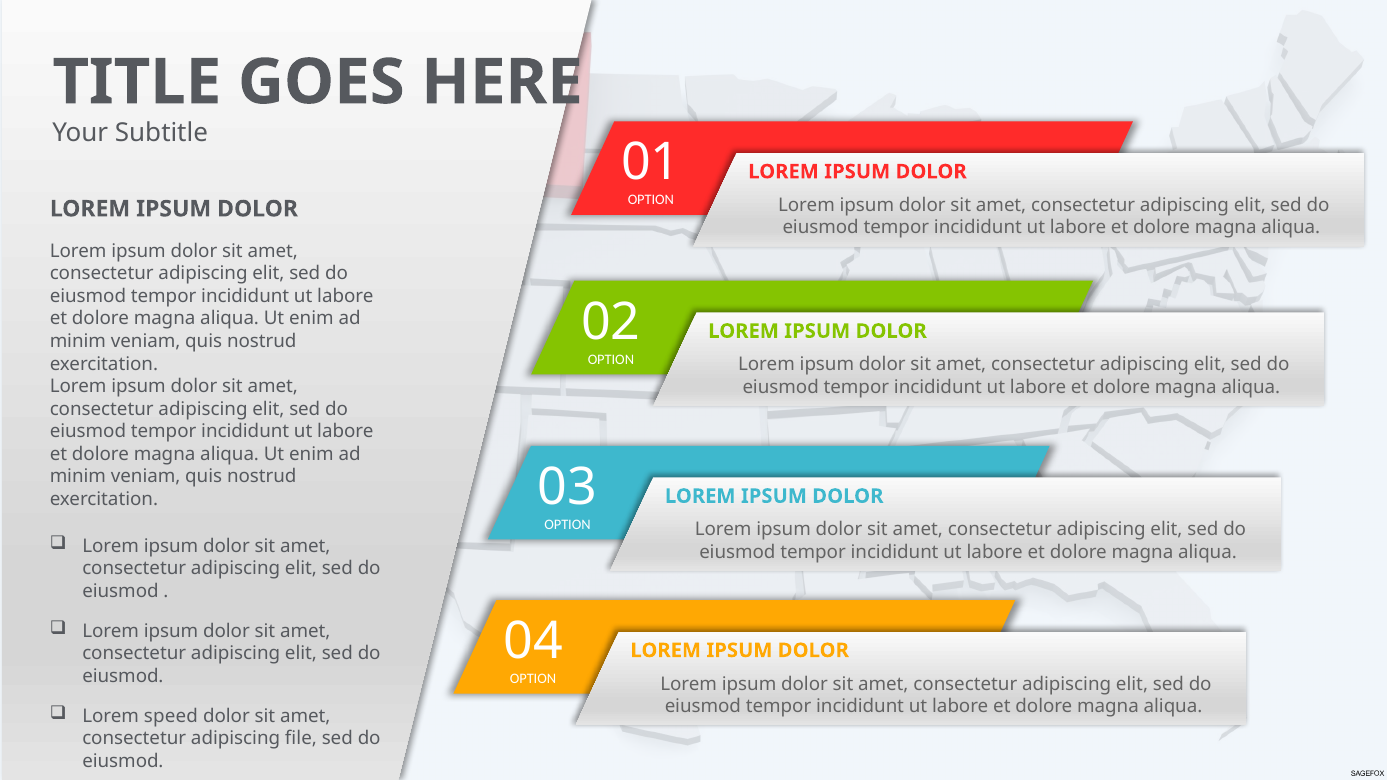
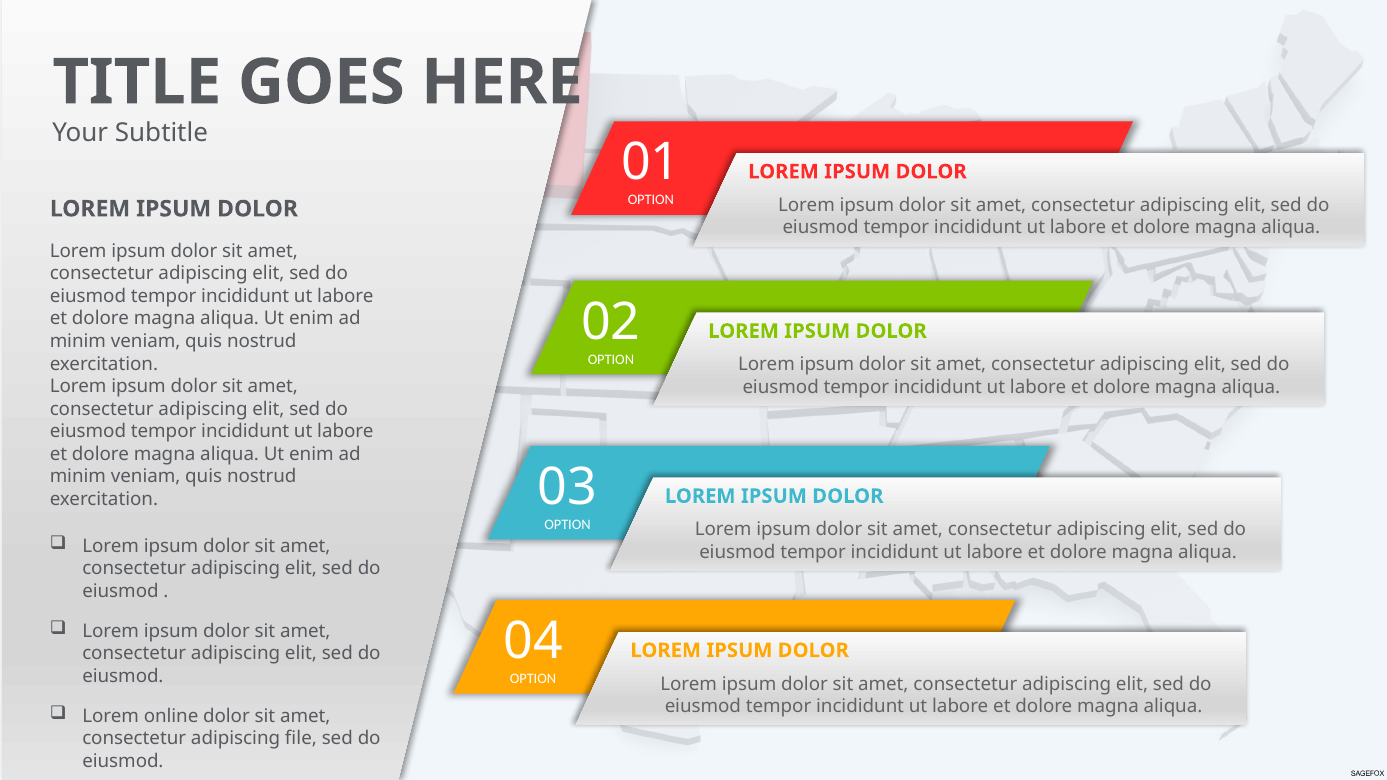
speed: speed -> online
